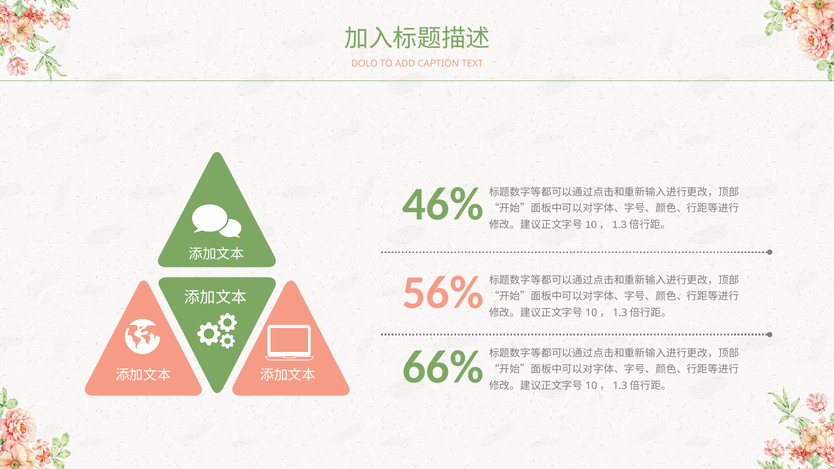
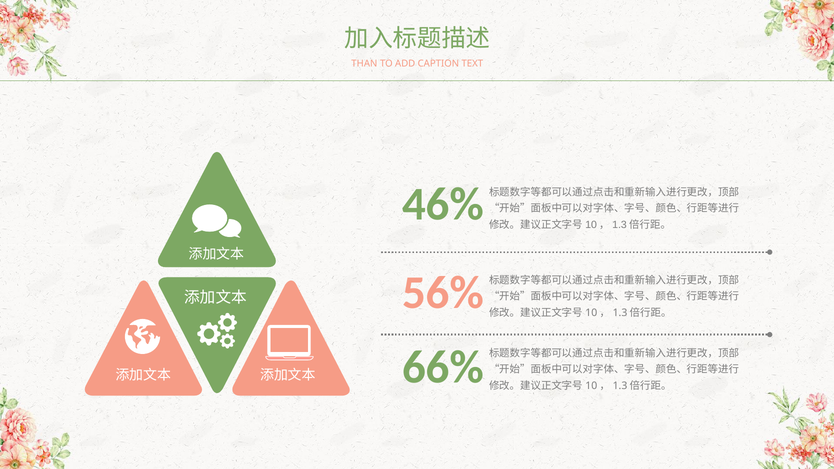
DOLO: DOLO -> THAN
